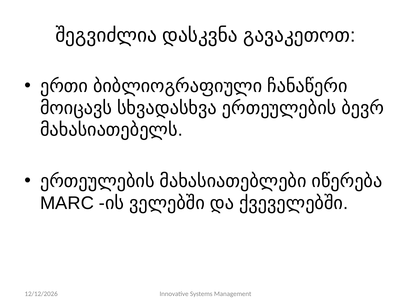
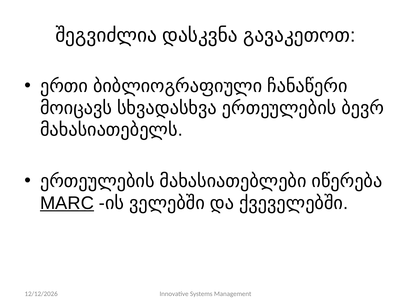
MARC underline: none -> present
